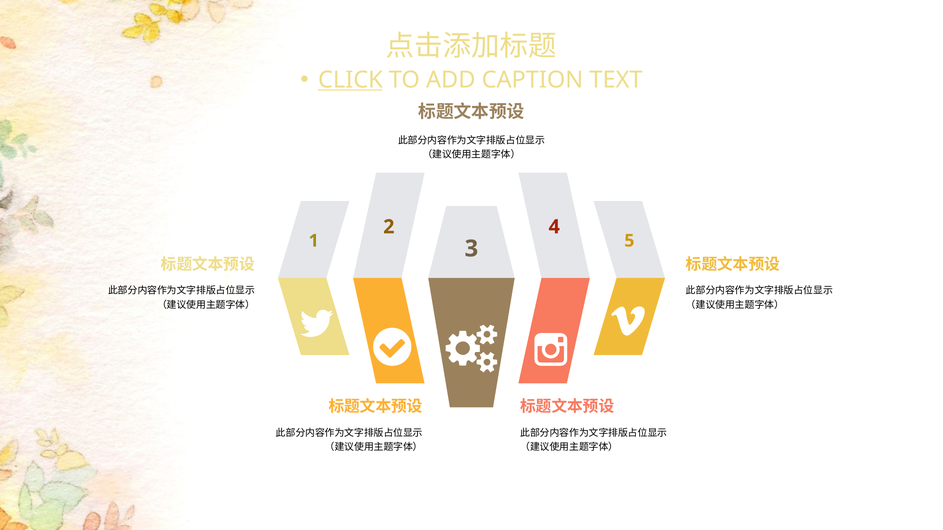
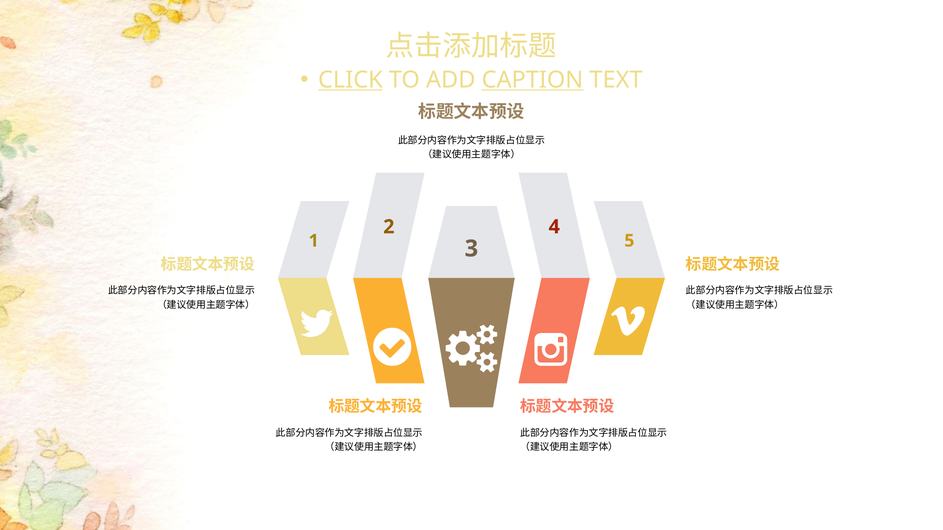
CAPTION underline: none -> present
